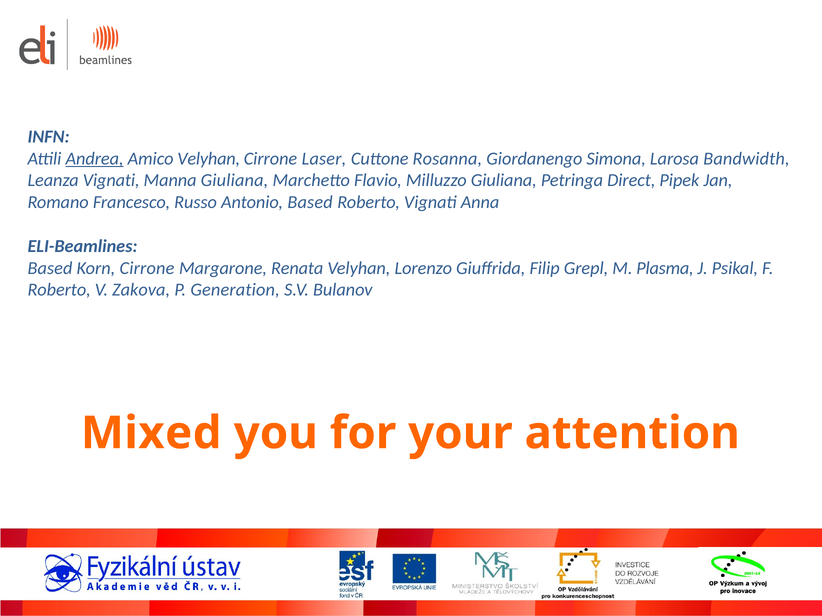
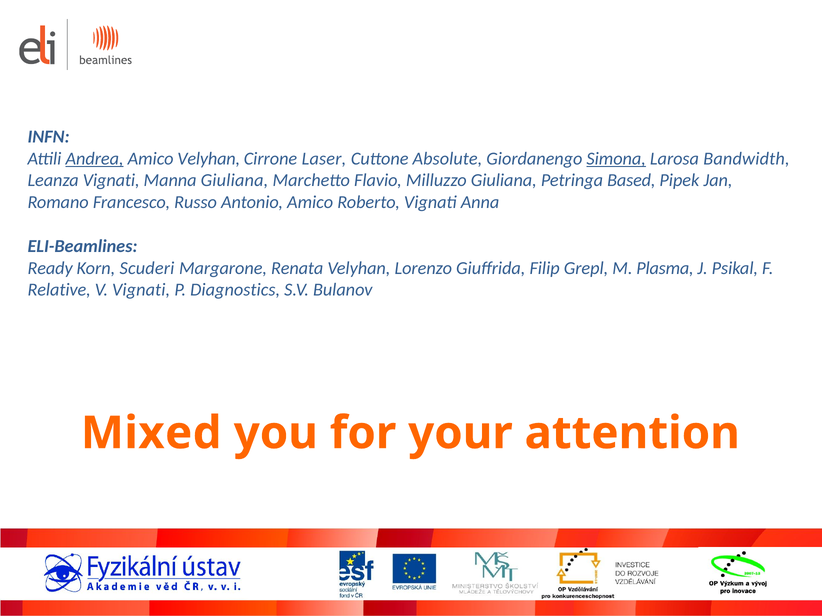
Rosanna: Rosanna -> Absolute
Simona underline: none -> present
Direct: Direct -> Based
Antonio Based: Based -> Amico
Based at (50, 268): Based -> Ready
Korn Cirrone: Cirrone -> Scuderi
Roberto at (59, 290): Roberto -> Relative
V Zakova: Zakova -> Vignati
Generation: Generation -> Diagnostics
